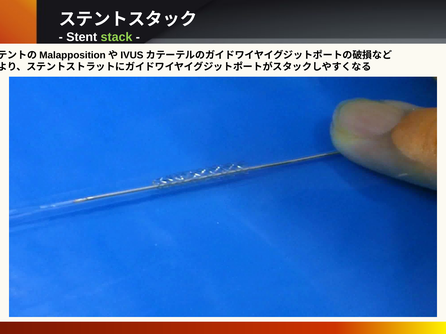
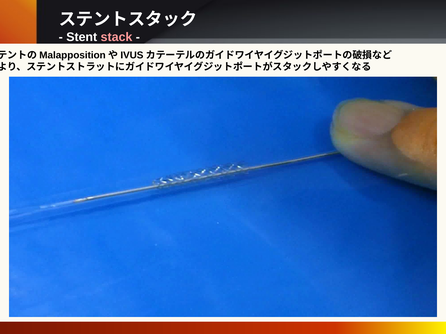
stack colour: light green -> pink
